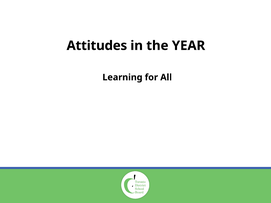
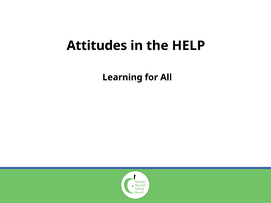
YEAR: YEAR -> HELP
